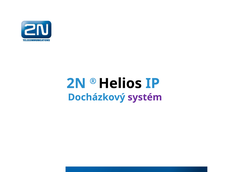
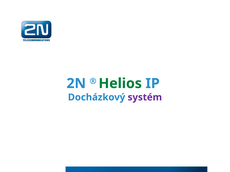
Helios colour: black -> green
